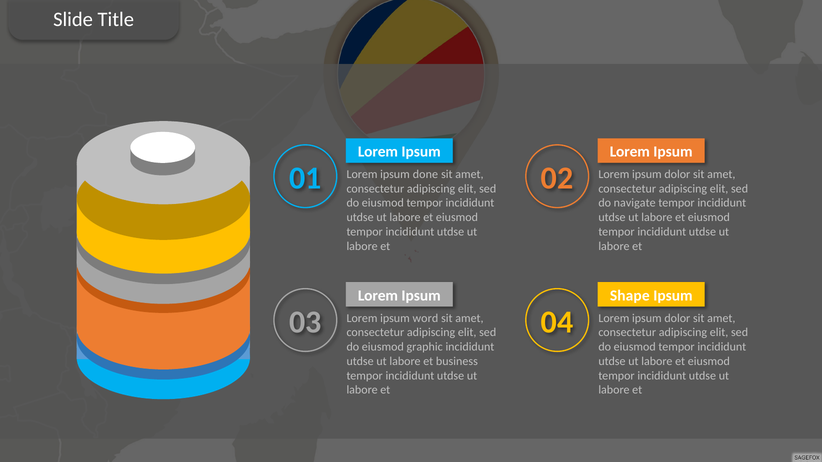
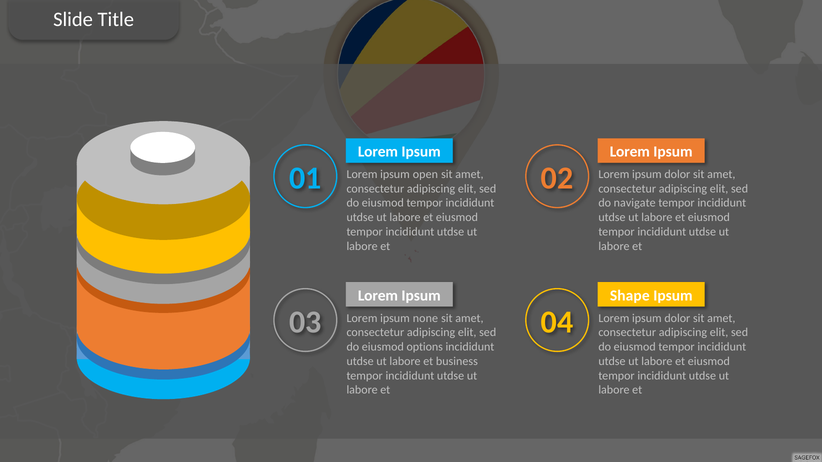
done: done -> open
word: word -> none
graphic: graphic -> options
